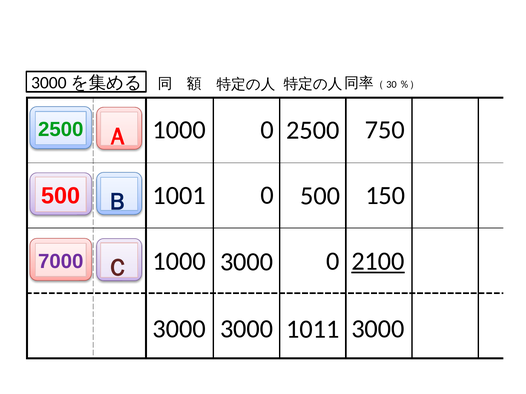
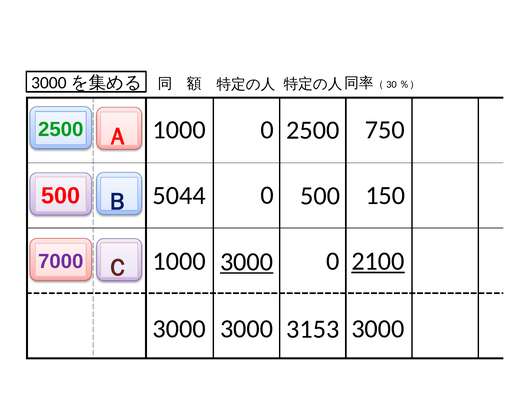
1001: 1001 -> 5044
3000 at (247, 262) underline: none -> present
1011: 1011 -> 3153
